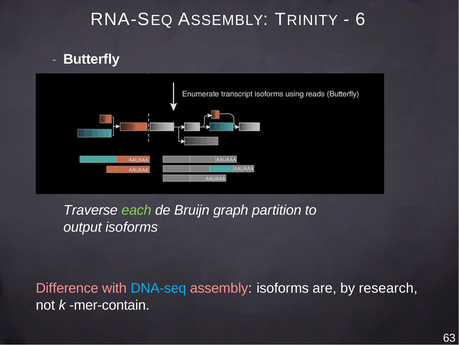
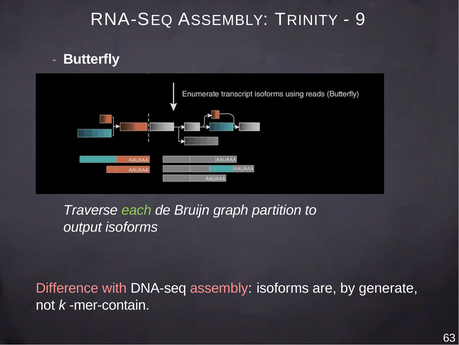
6: 6 -> 9
DNA-seq colour: light blue -> white
research: research -> generate
